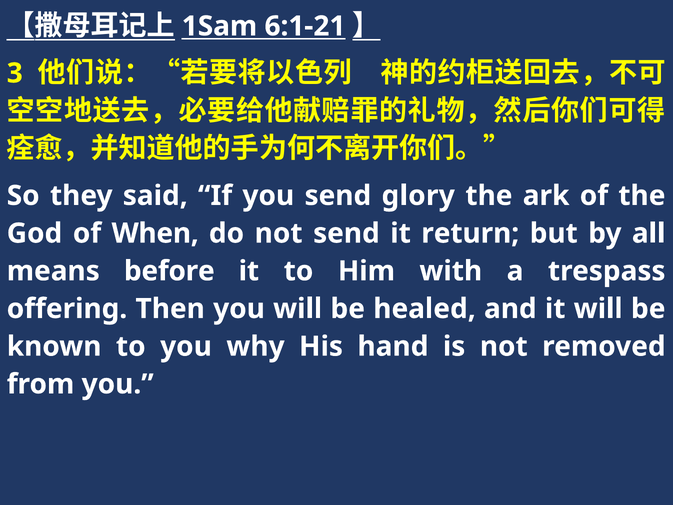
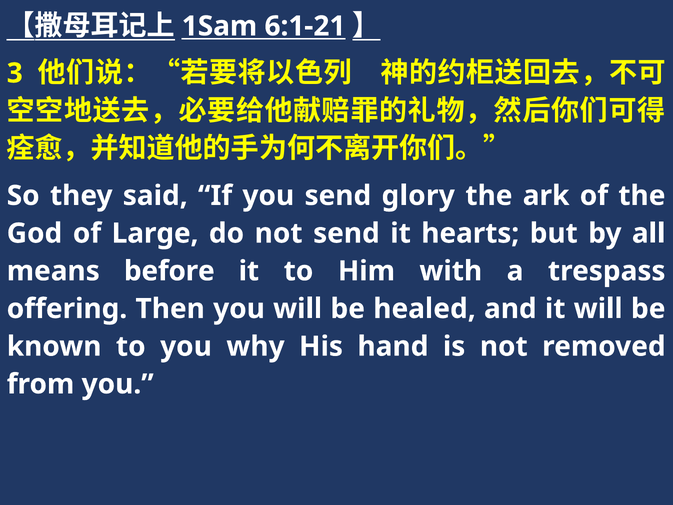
When: When -> Large
return: return -> hearts
